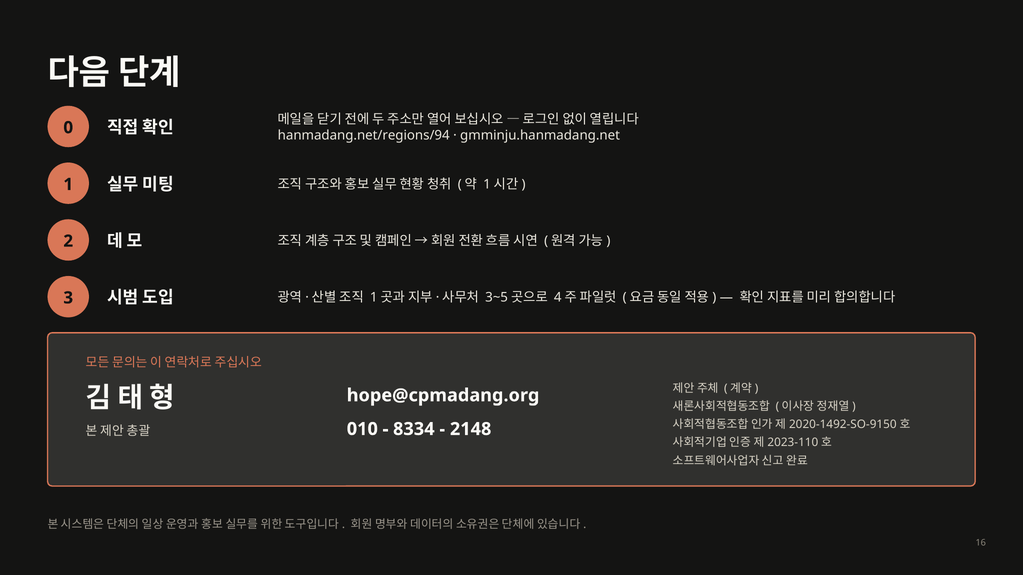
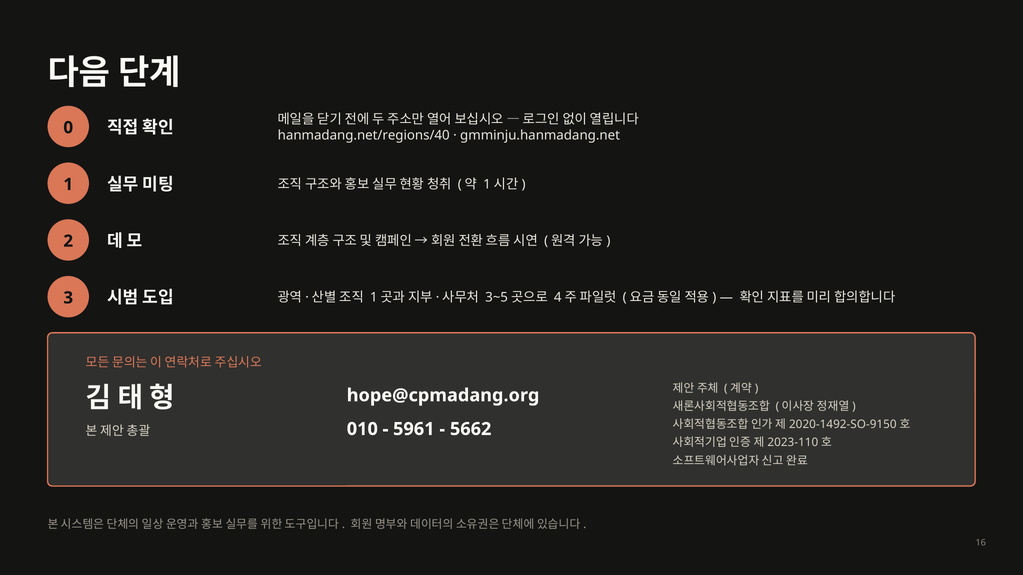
hanmadang.net/regions/94: hanmadang.net/regions/94 -> hanmadang.net/regions/40
8334: 8334 -> 5961
2148: 2148 -> 5662
